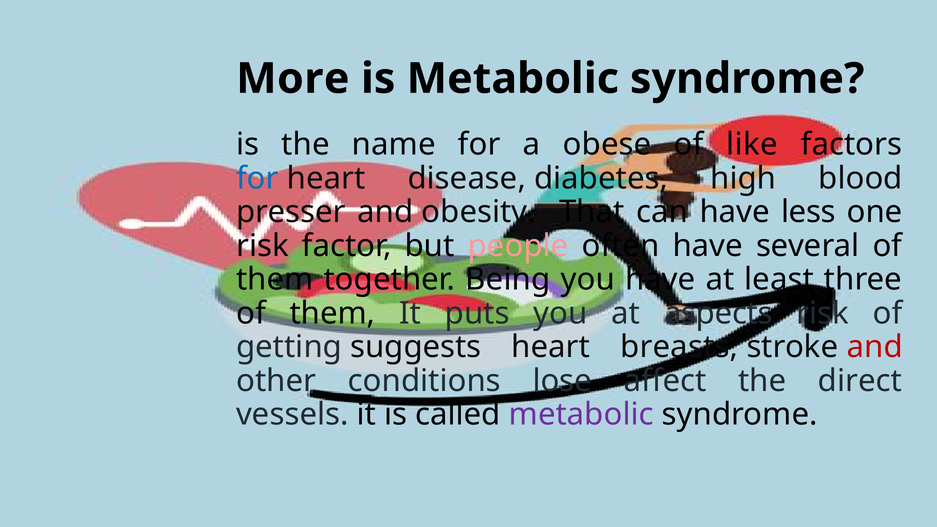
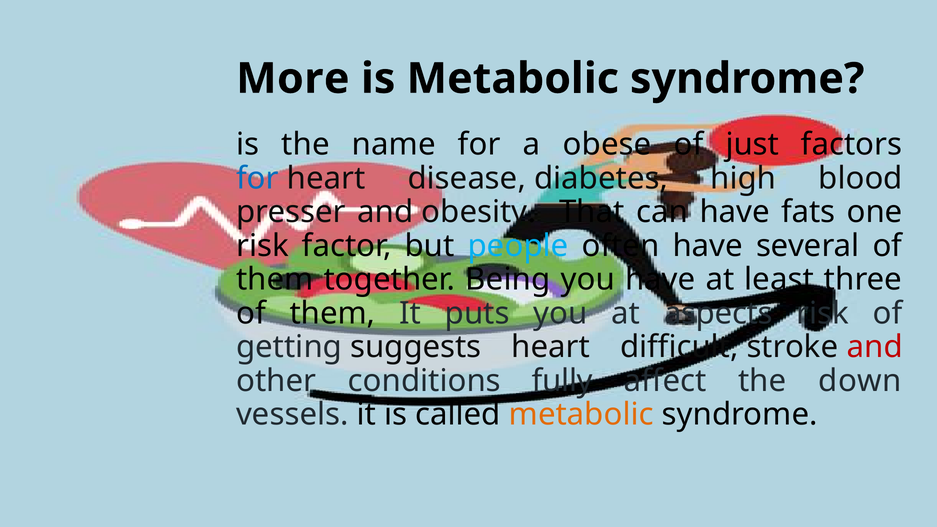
like: like -> just
less: less -> fats
people colour: pink -> light blue
breasts: breasts -> difficult
lose: lose -> fully
direct: direct -> down
metabolic at (581, 415) colour: purple -> orange
